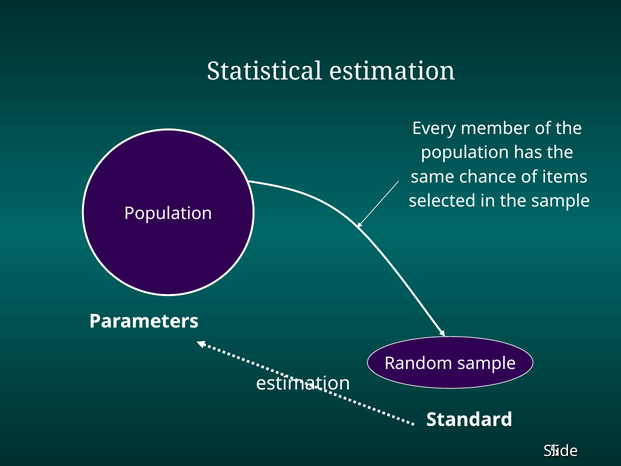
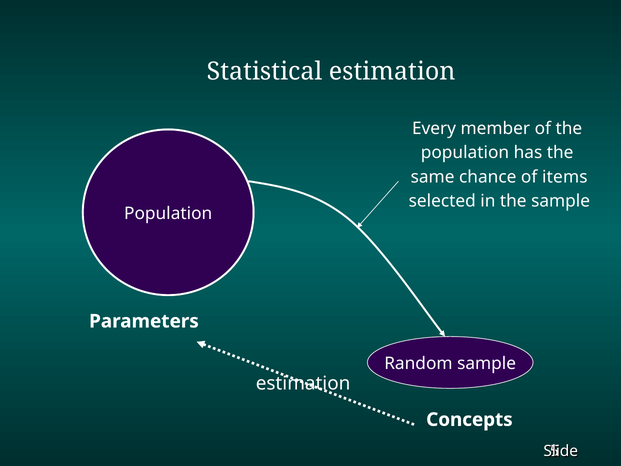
Standard: Standard -> Concepts
